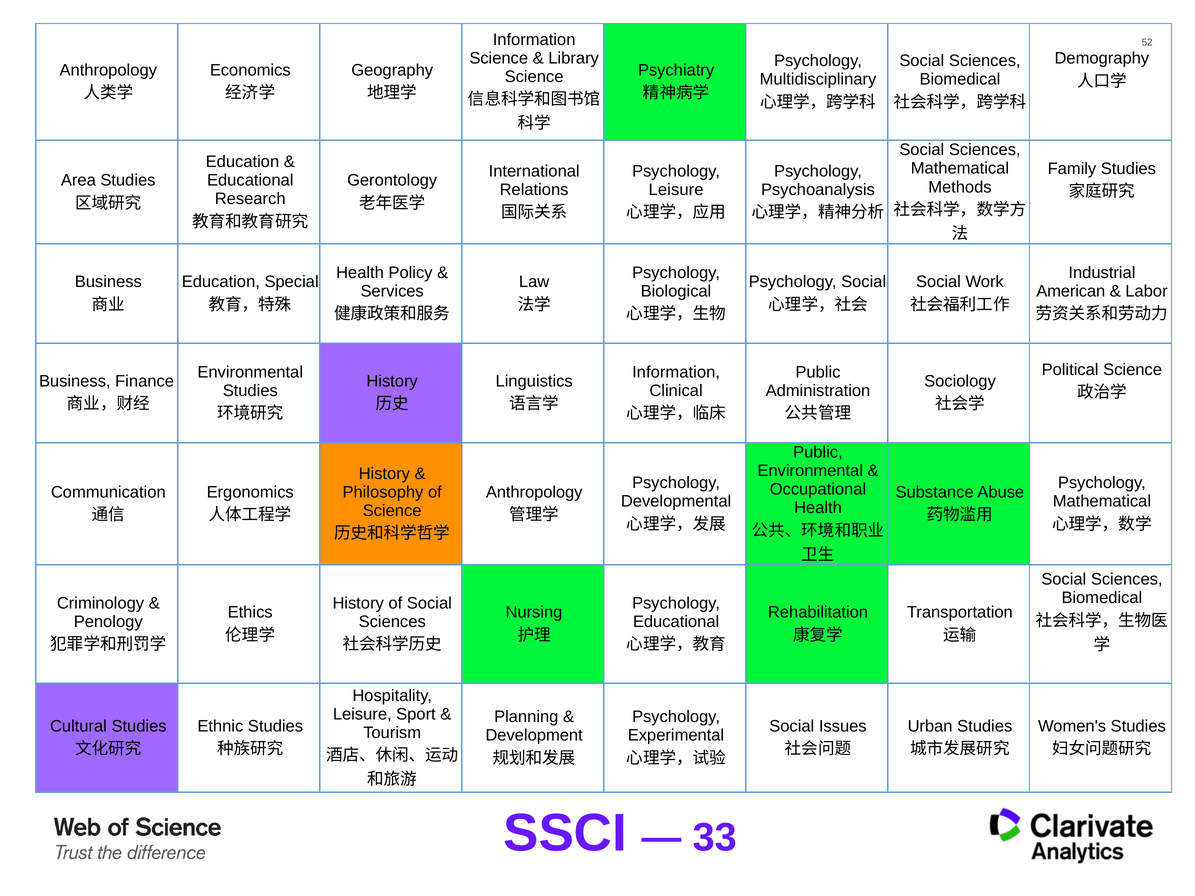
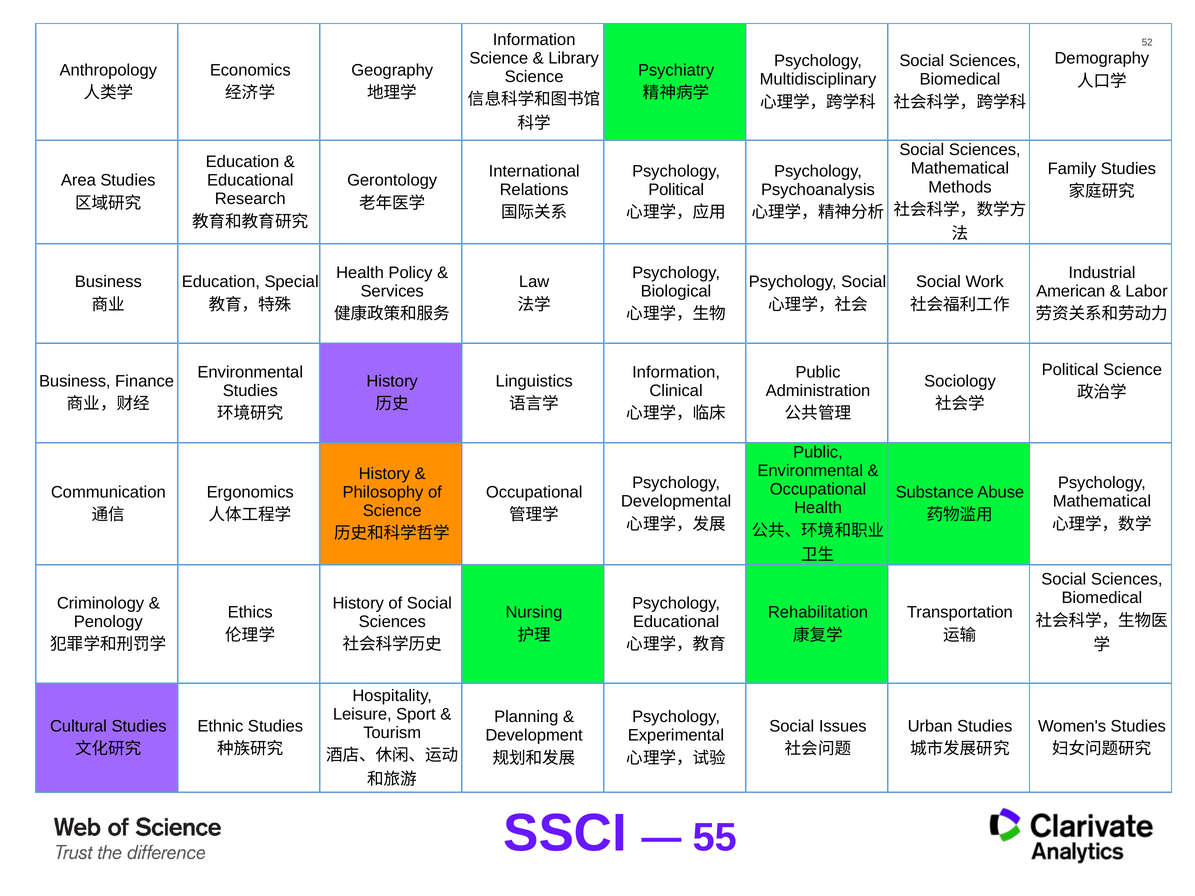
Leisure at (676, 190): Leisure -> Political
Anthropology at (534, 492): Anthropology -> Occupational
33: 33 -> 55
